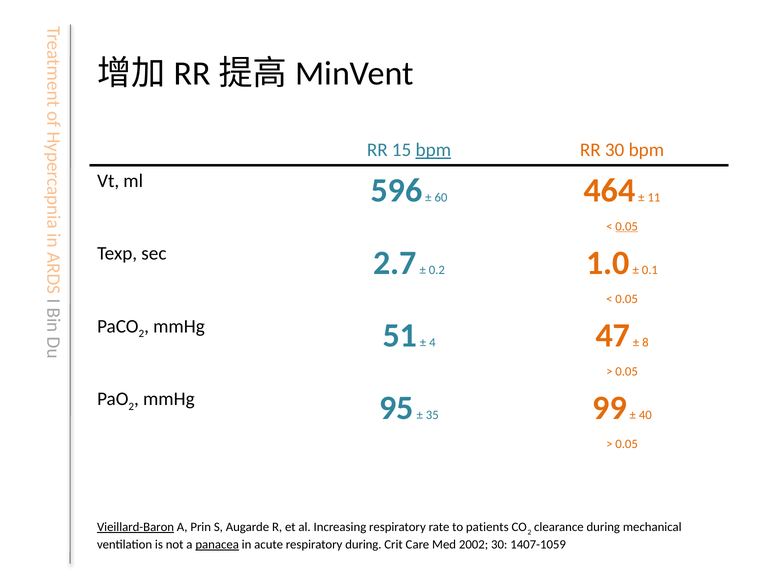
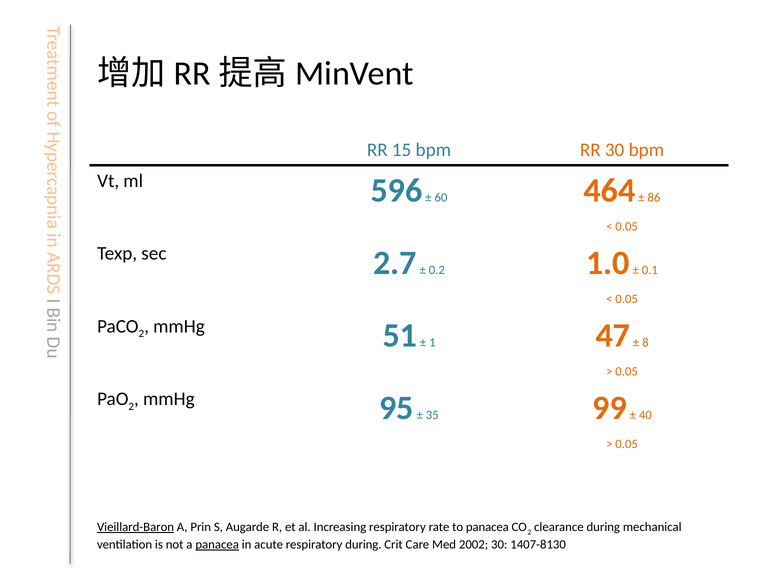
bpm at (433, 150) underline: present -> none
11: 11 -> 86
0.05 at (627, 226) underline: present -> none
4: 4 -> 1
to patients: patients -> panacea
1407-1059: 1407-1059 -> 1407-8130
